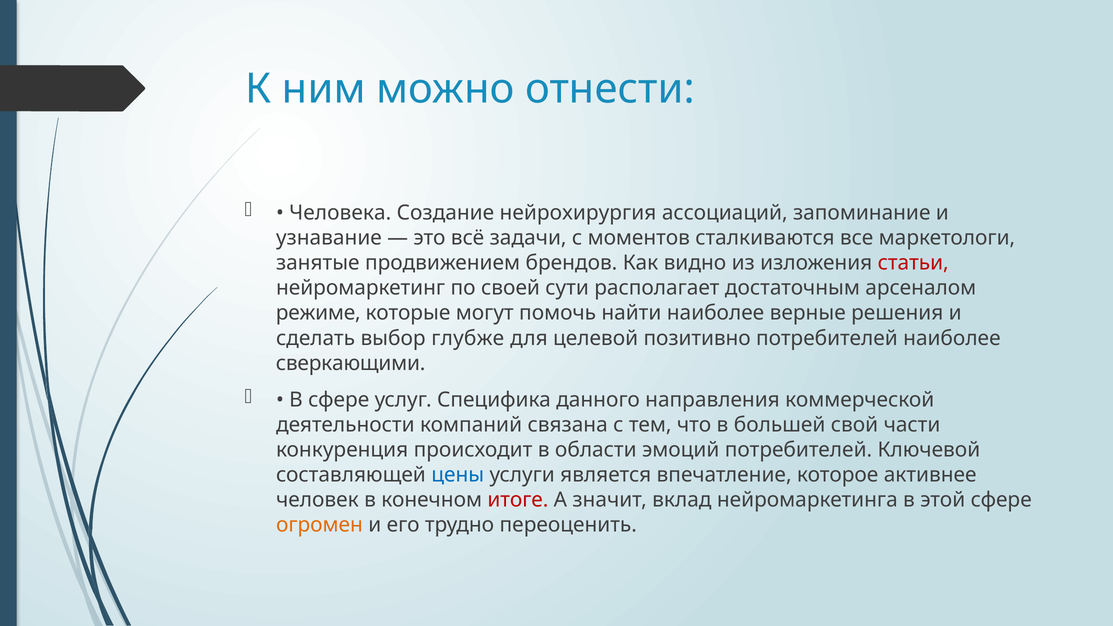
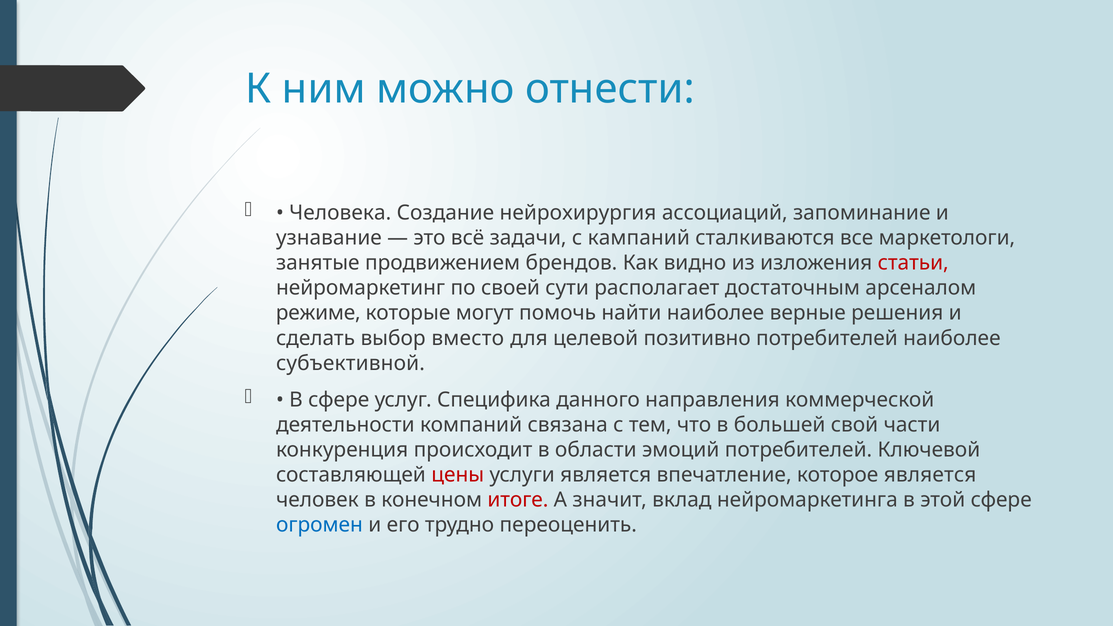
моментов: моментов -> кампаний
глубже: глубже -> вместо
сверкающими: сверкающими -> субъективной
цены colour: blue -> red
которое активнее: активнее -> является
огромен colour: orange -> blue
